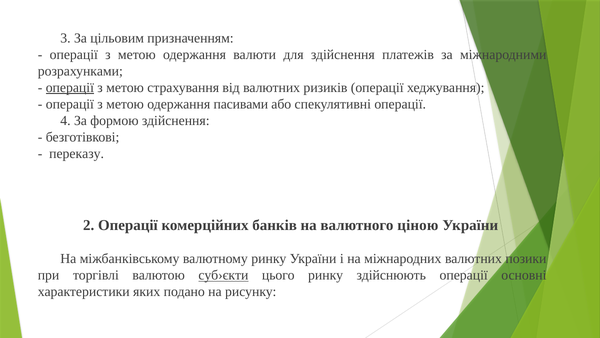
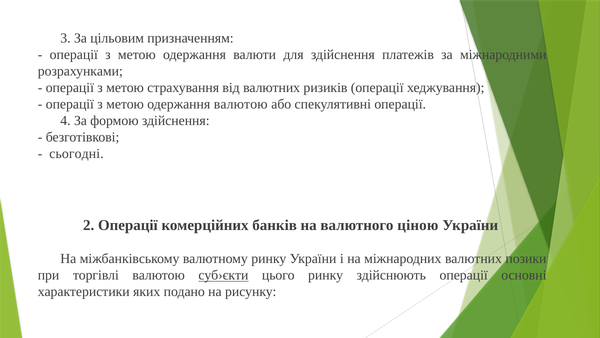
операції at (70, 88) underline: present -> none
одержання пасивами: пасивами -> валютою
переказу: переказу -> сьогодні
